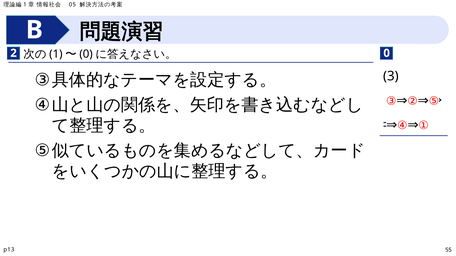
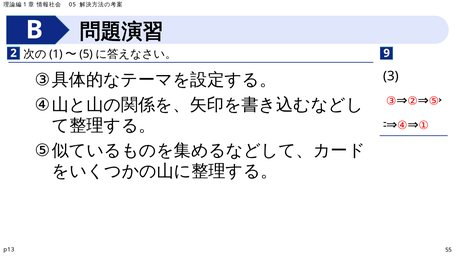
0 at (86, 54): 0 -> 5
2 0: 0 -> 9
